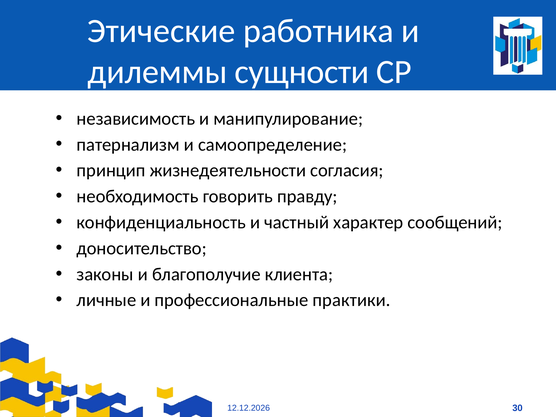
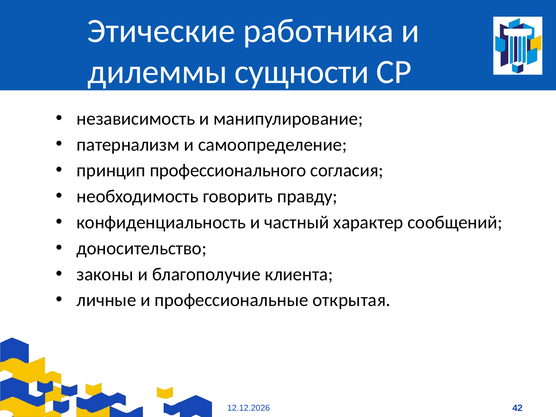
жизнедеятельности: жизнедеятельности -> профессионального
практики: практики -> открытая
30: 30 -> 42
